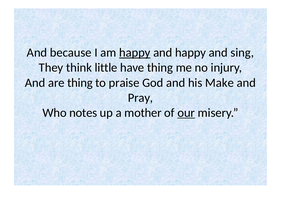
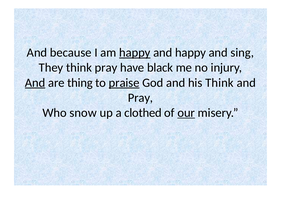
think little: little -> pray
have thing: thing -> black
And at (35, 83) underline: none -> present
praise underline: none -> present
his Make: Make -> Think
notes: notes -> snow
mother: mother -> clothed
